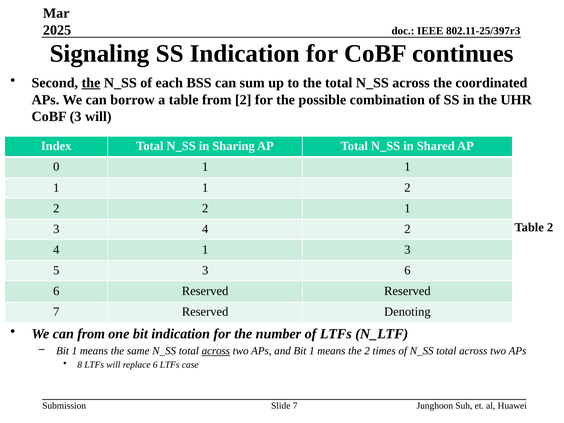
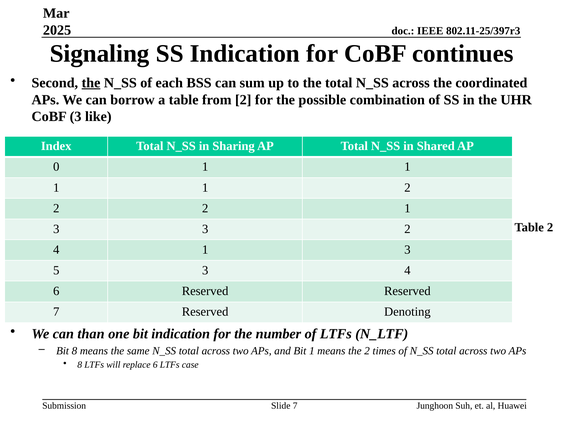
3 will: will -> like
3 4: 4 -> 3
3 6: 6 -> 4
can from: from -> than
1 at (74, 351): 1 -> 8
across at (216, 351) underline: present -> none
